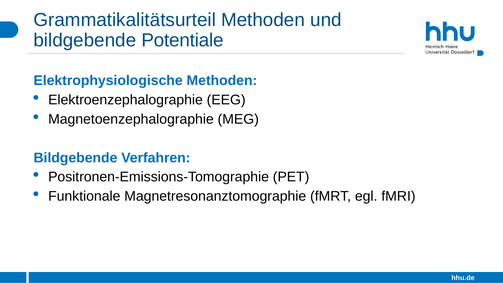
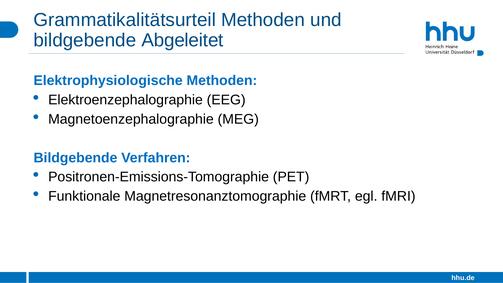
Potentiale: Potentiale -> Abgeleitet
